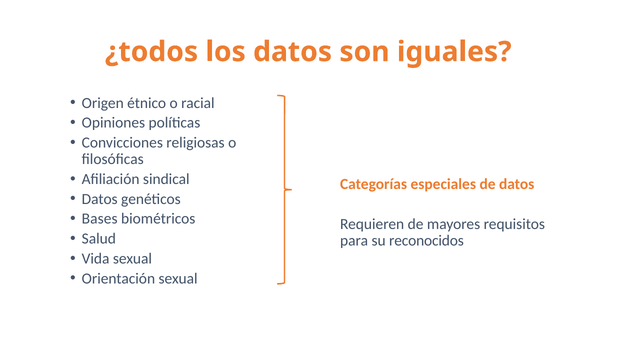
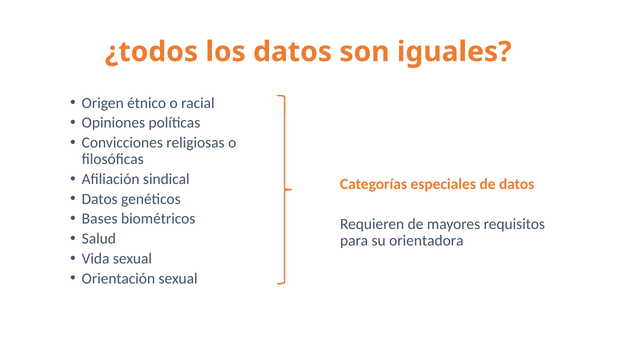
reconocidos: reconocidos -> orientadora
